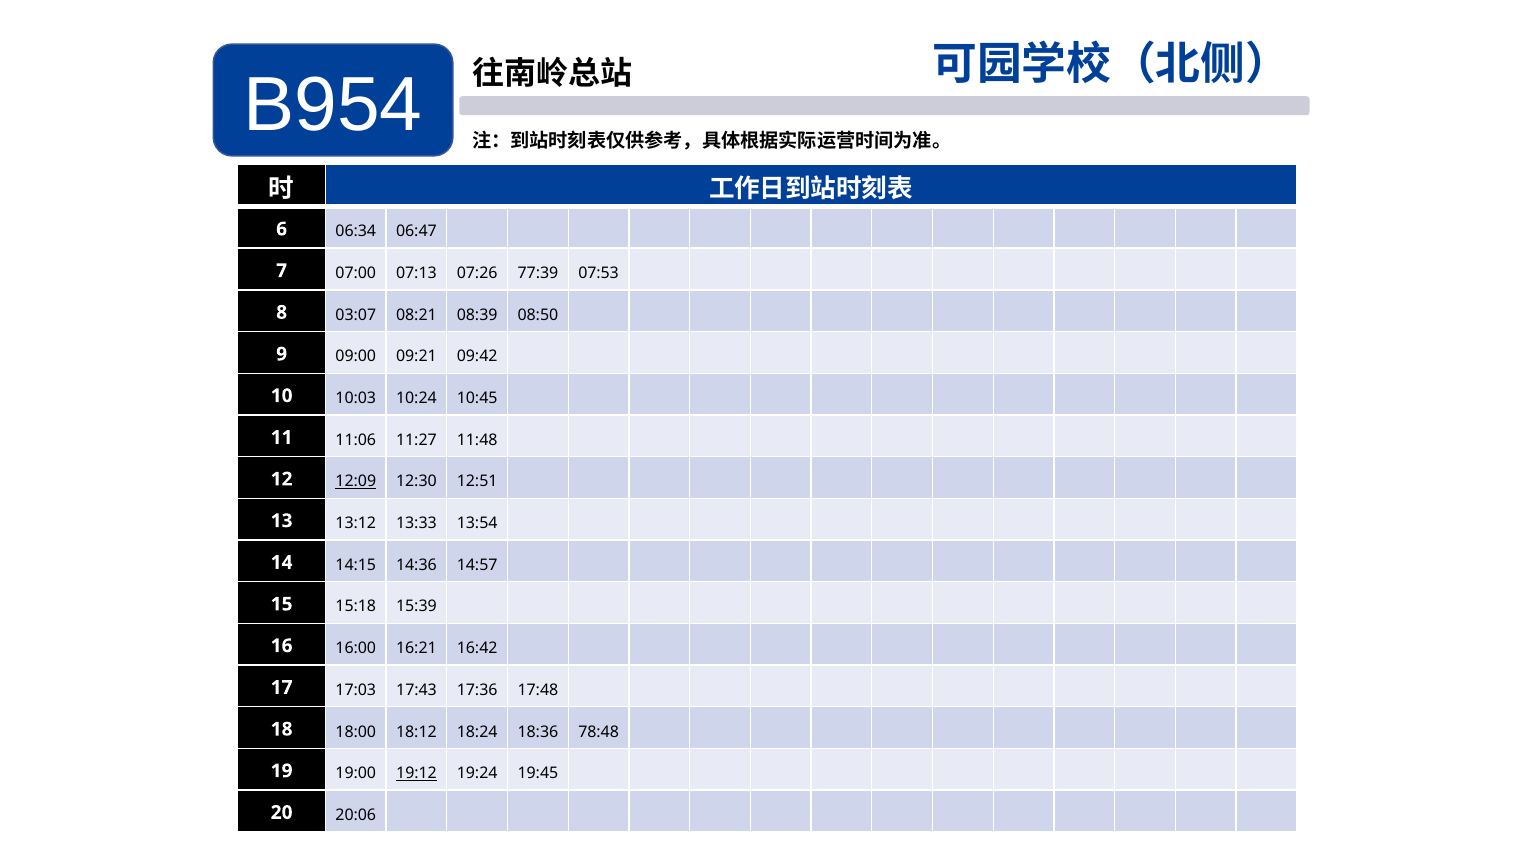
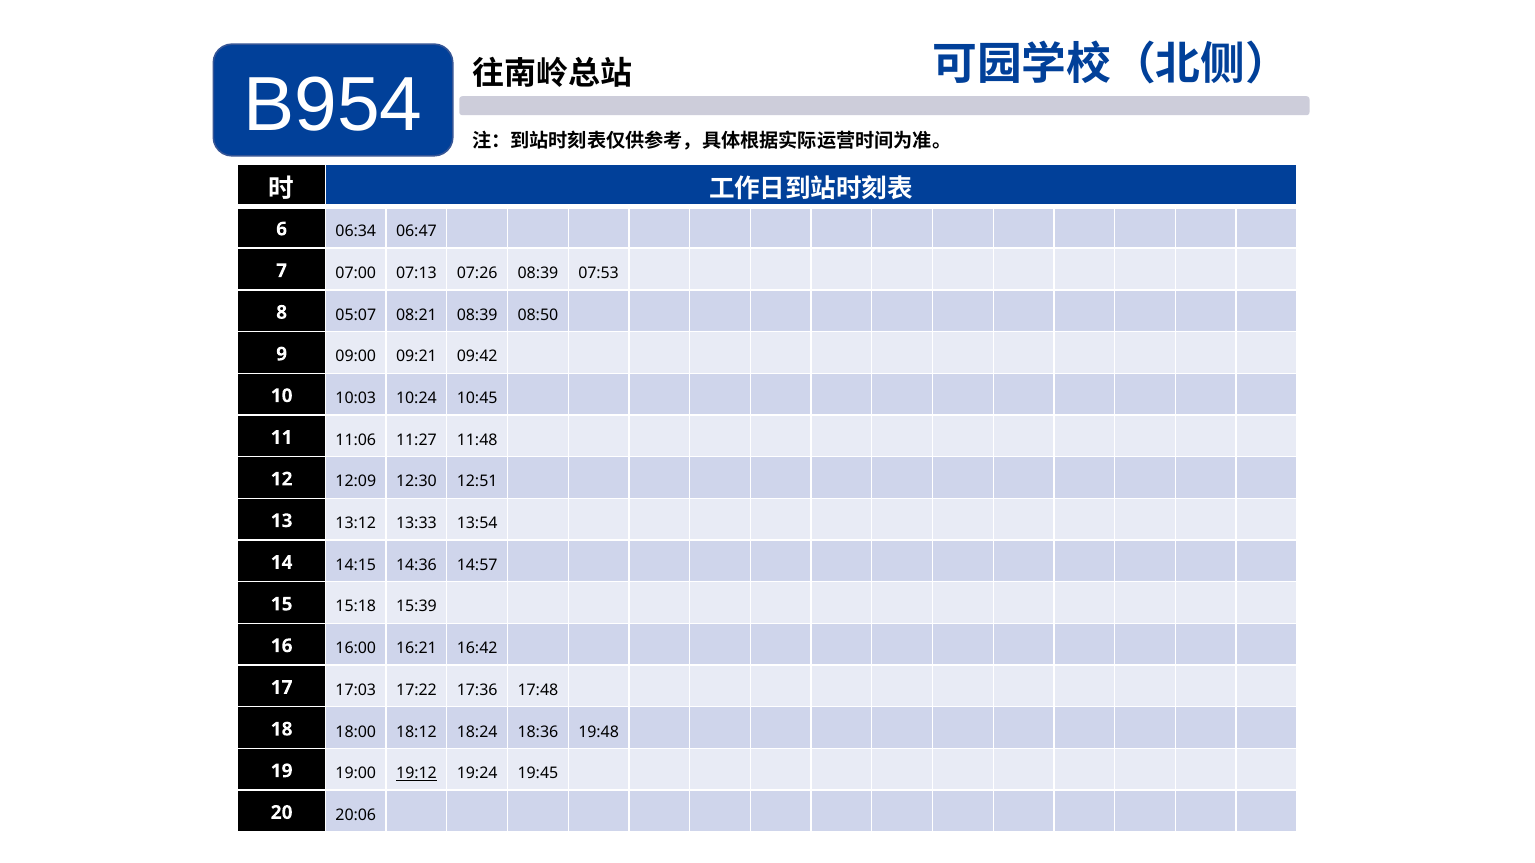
07:26 77:39: 77:39 -> 08:39
03:07: 03:07 -> 05:07
12:09 underline: present -> none
17:43: 17:43 -> 17:22
78:48: 78:48 -> 19:48
